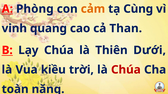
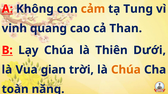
Phòng: Phòng -> Không
Cùng: Cùng -> Tung
kiều: kiều -> gian
Chúa at (126, 70) colour: red -> orange
